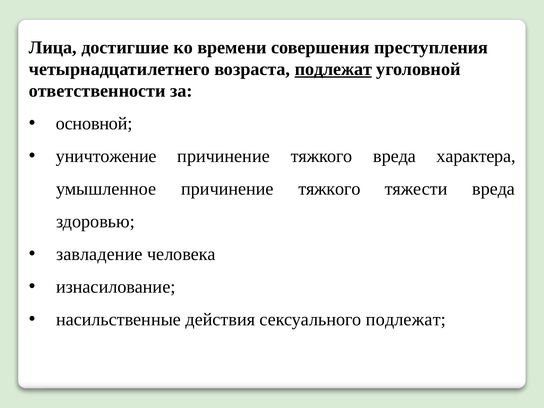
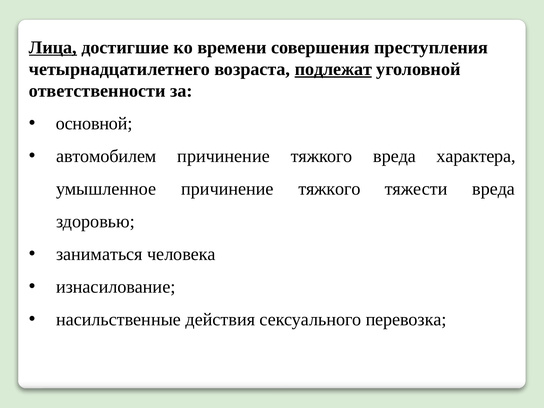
Лица underline: none -> present
уничтожение: уничтожение -> автомобилем
завладение: завладение -> заниматься
сексуального подлежат: подлежат -> перевозка
